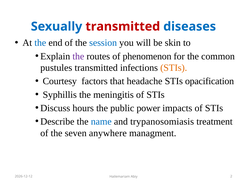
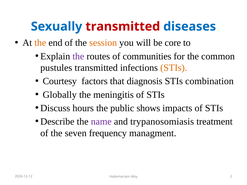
the at (40, 43) colour: blue -> orange
session colour: blue -> orange
skin: skin -> core
phenomenon: phenomenon -> communities
headache: headache -> diagnosis
opacification: opacification -> combination
Syphillis: Syphillis -> Globally
power: power -> shows
name colour: blue -> purple
anywhere: anywhere -> frequency
